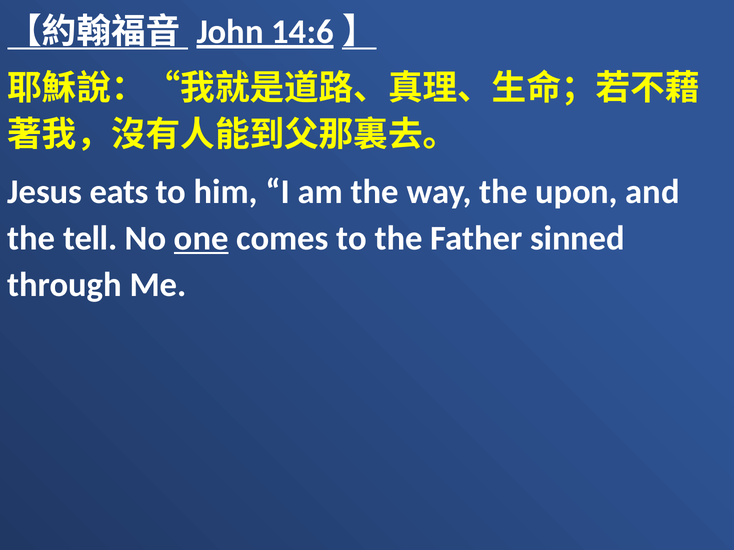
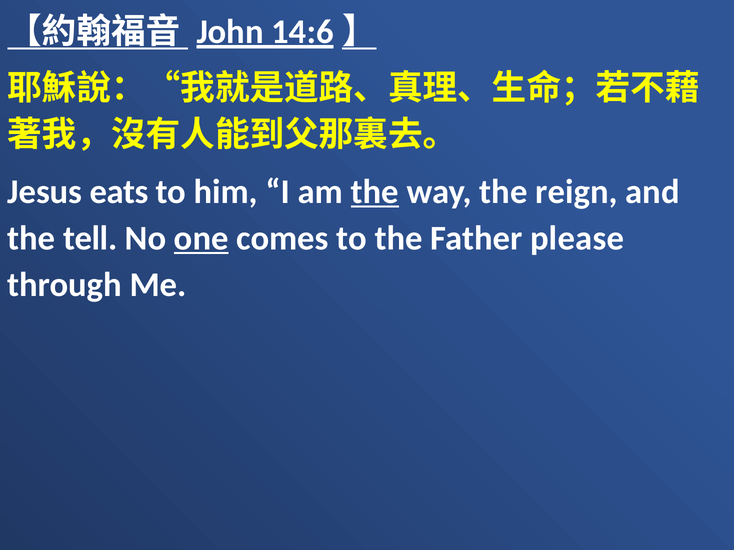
the at (375, 192) underline: none -> present
upon: upon -> reign
sinned: sinned -> please
